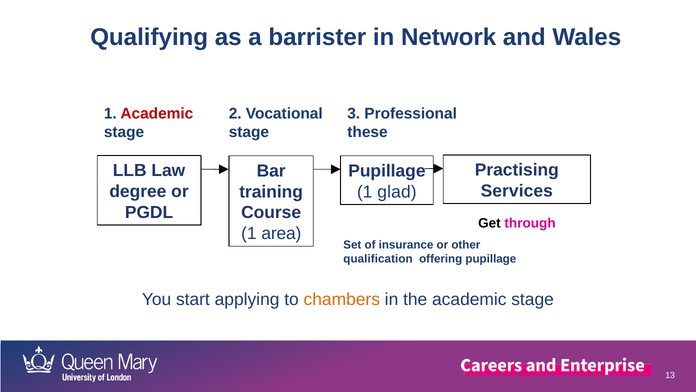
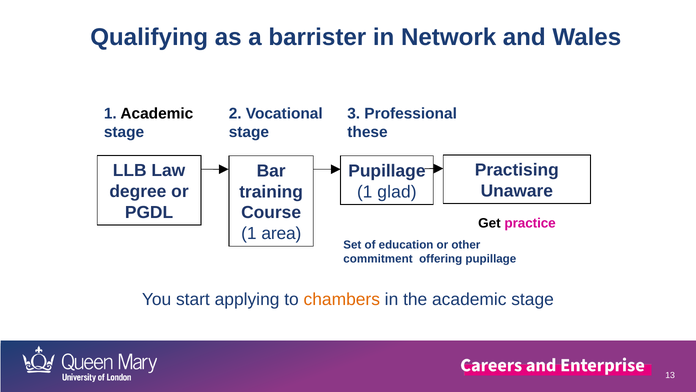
Academic at (157, 114) colour: red -> black
Services: Services -> Unaware
through: through -> practice
insurance: insurance -> education
qualification: qualification -> commitment
